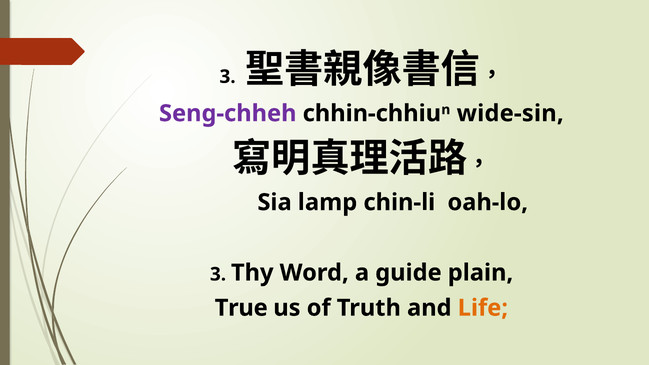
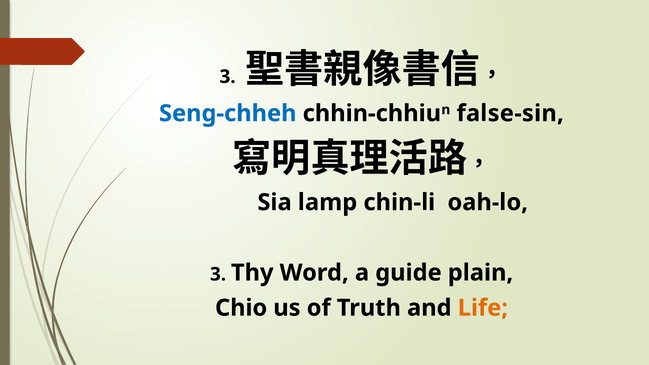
Seng-chheh colour: purple -> blue
wide-sin: wide-sin -> false-sin
True: True -> Chio
